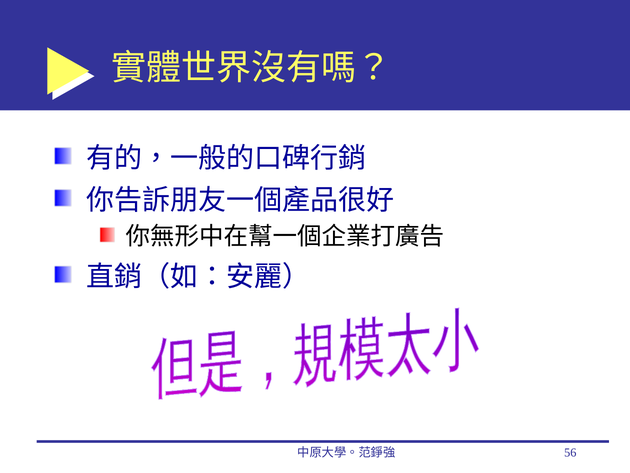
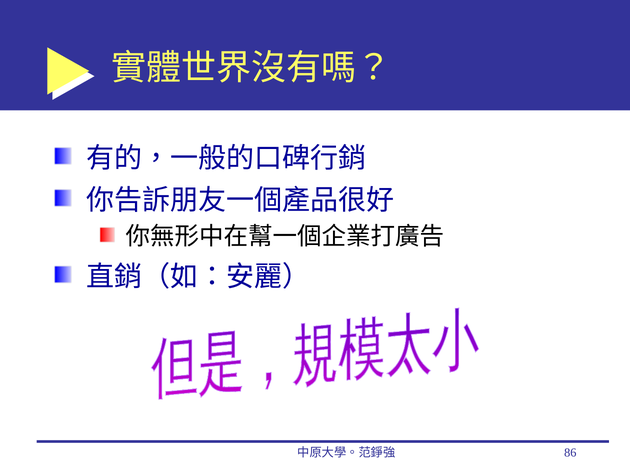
56: 56 -> 86
